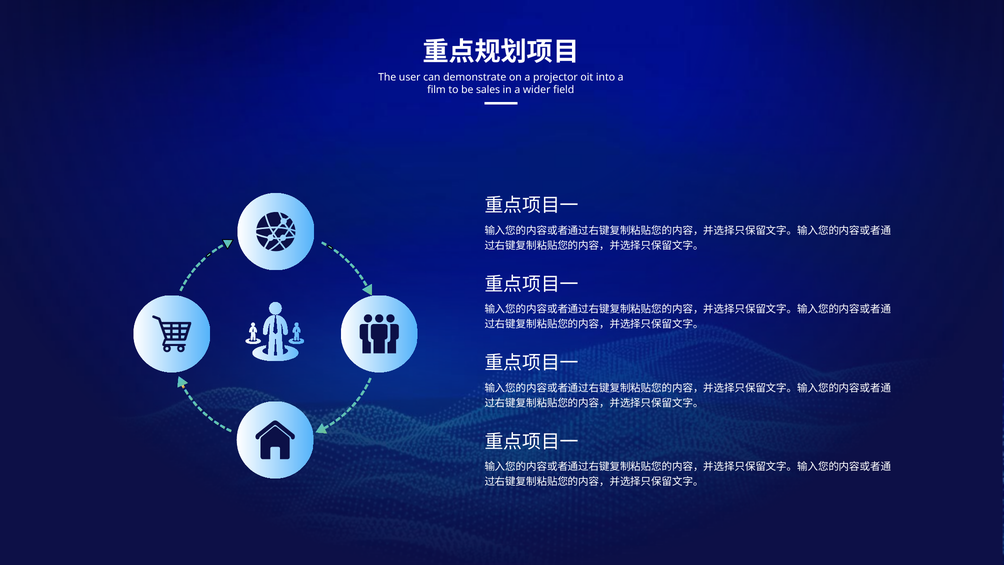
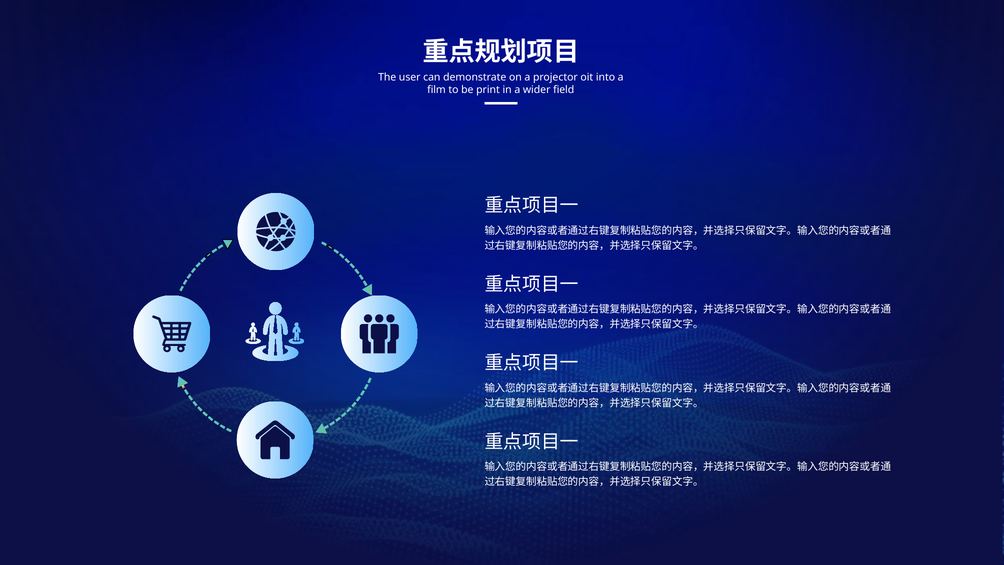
sales: sales -> print
